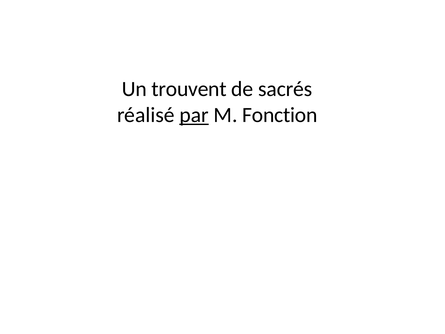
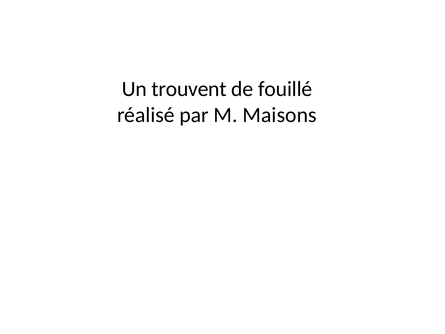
sacrés: sacrés -> fouillé
par underline: present -> none
Fonction: Fonction -> Maisons
